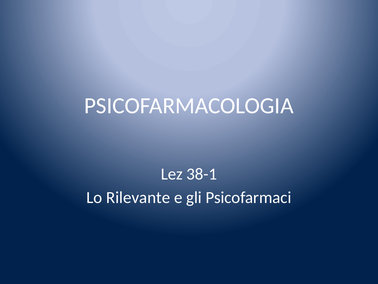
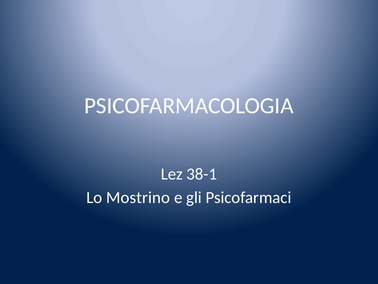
Rilevante: Rilevante -> Mostrino
